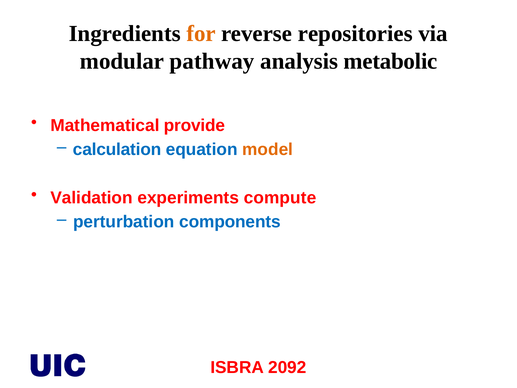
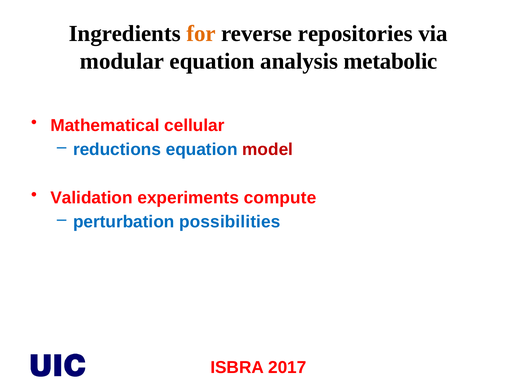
modular pathway: pathway -> equation
provide: provide -> cellular
calculation: calculation -> reductions
model colour: orange -> red
components: components -> possibilities
2092: 2092 -> 2017
